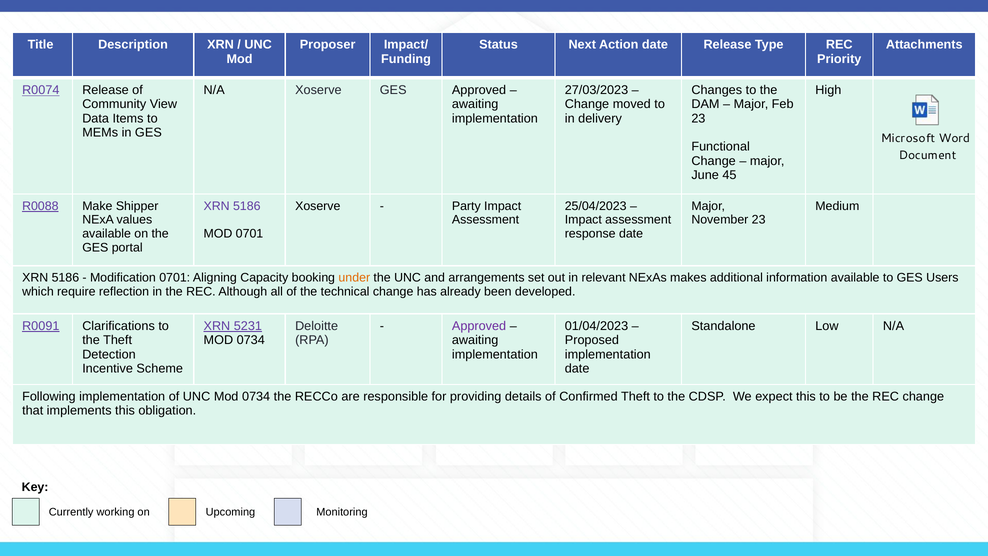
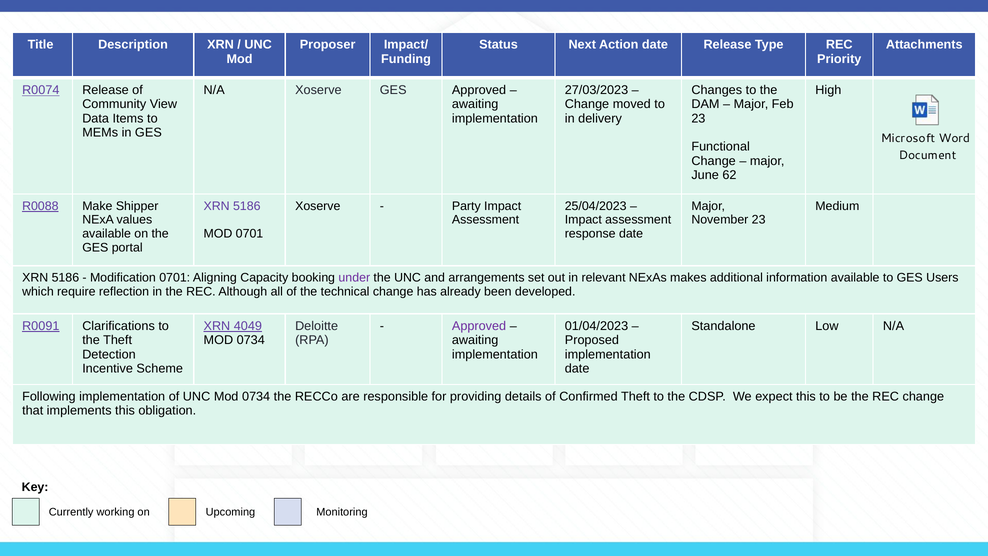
45: 45 -> 62
under colour: orange -> purple
5231: 5231 -> 4049
